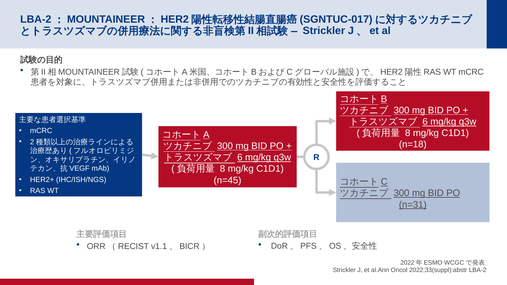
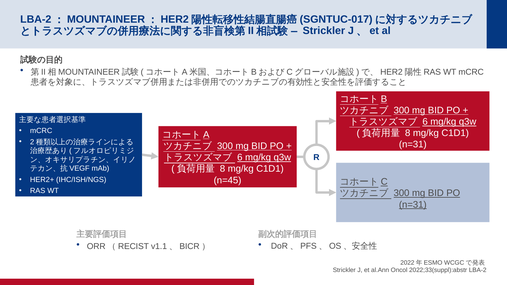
n=18 at (413, 145): n=18 -> n=31
